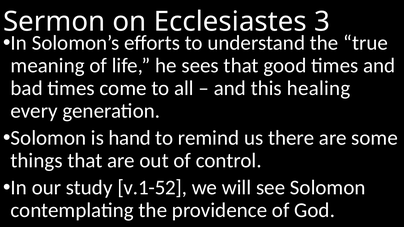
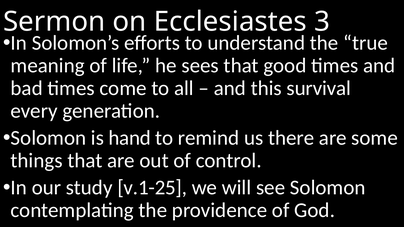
healing: healing -> survival
v.1-52: v.1-52 -> v.1-25
